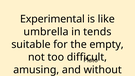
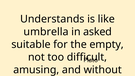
Experimental: Experimental -> Understands
tends: tends -> asked
